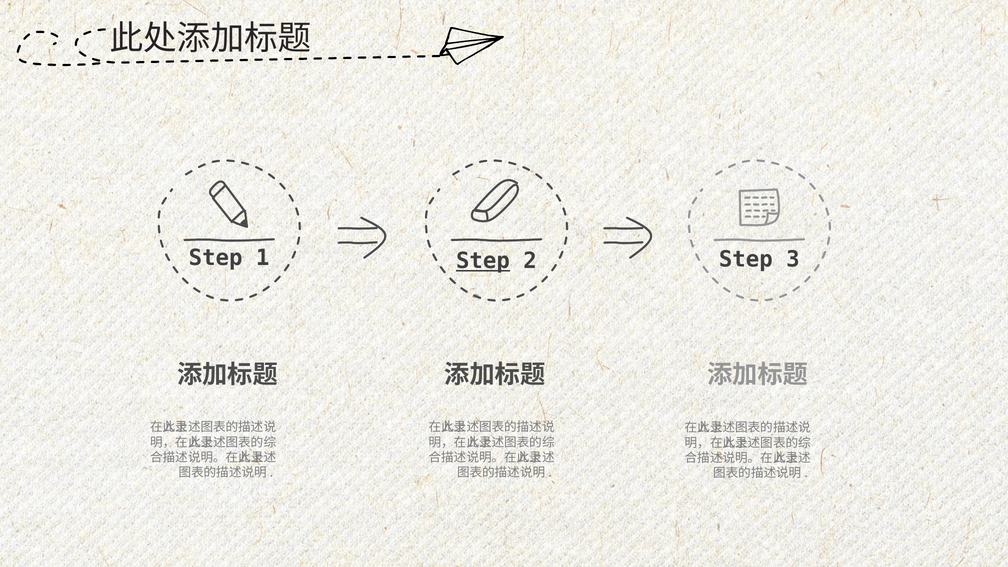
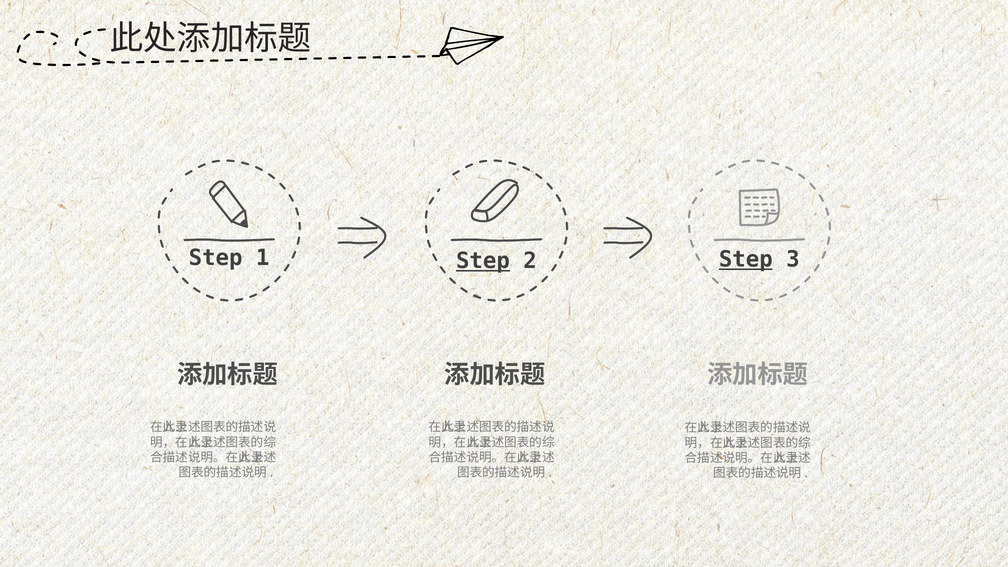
Step at (746, 260) underline: none -> present
